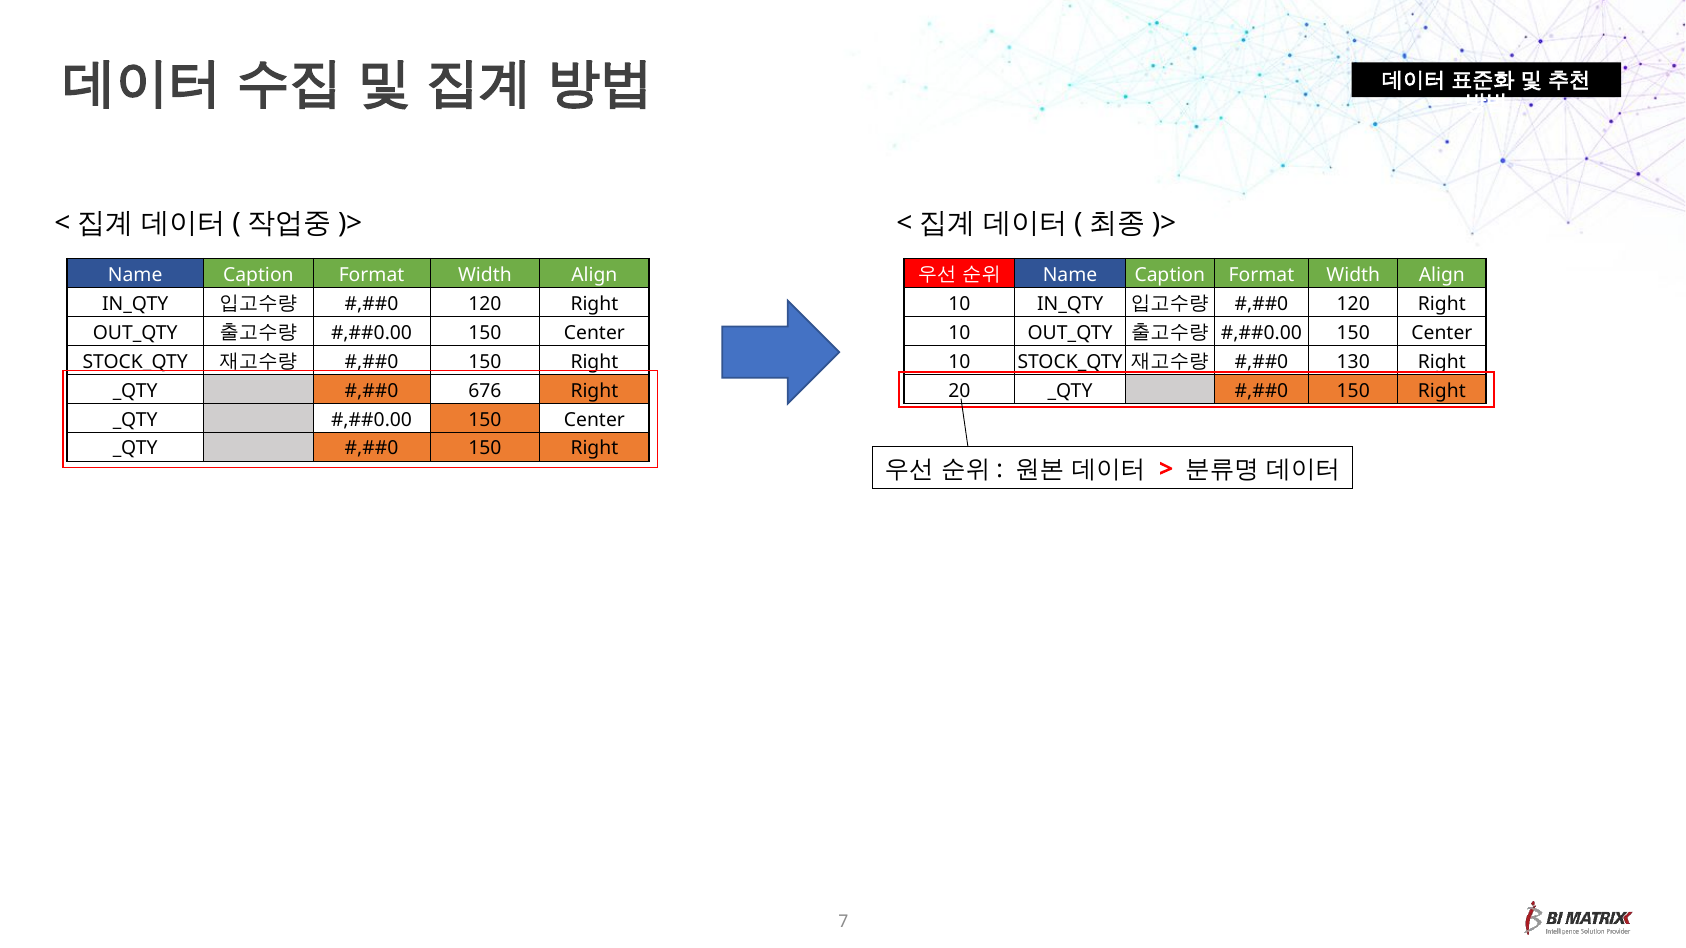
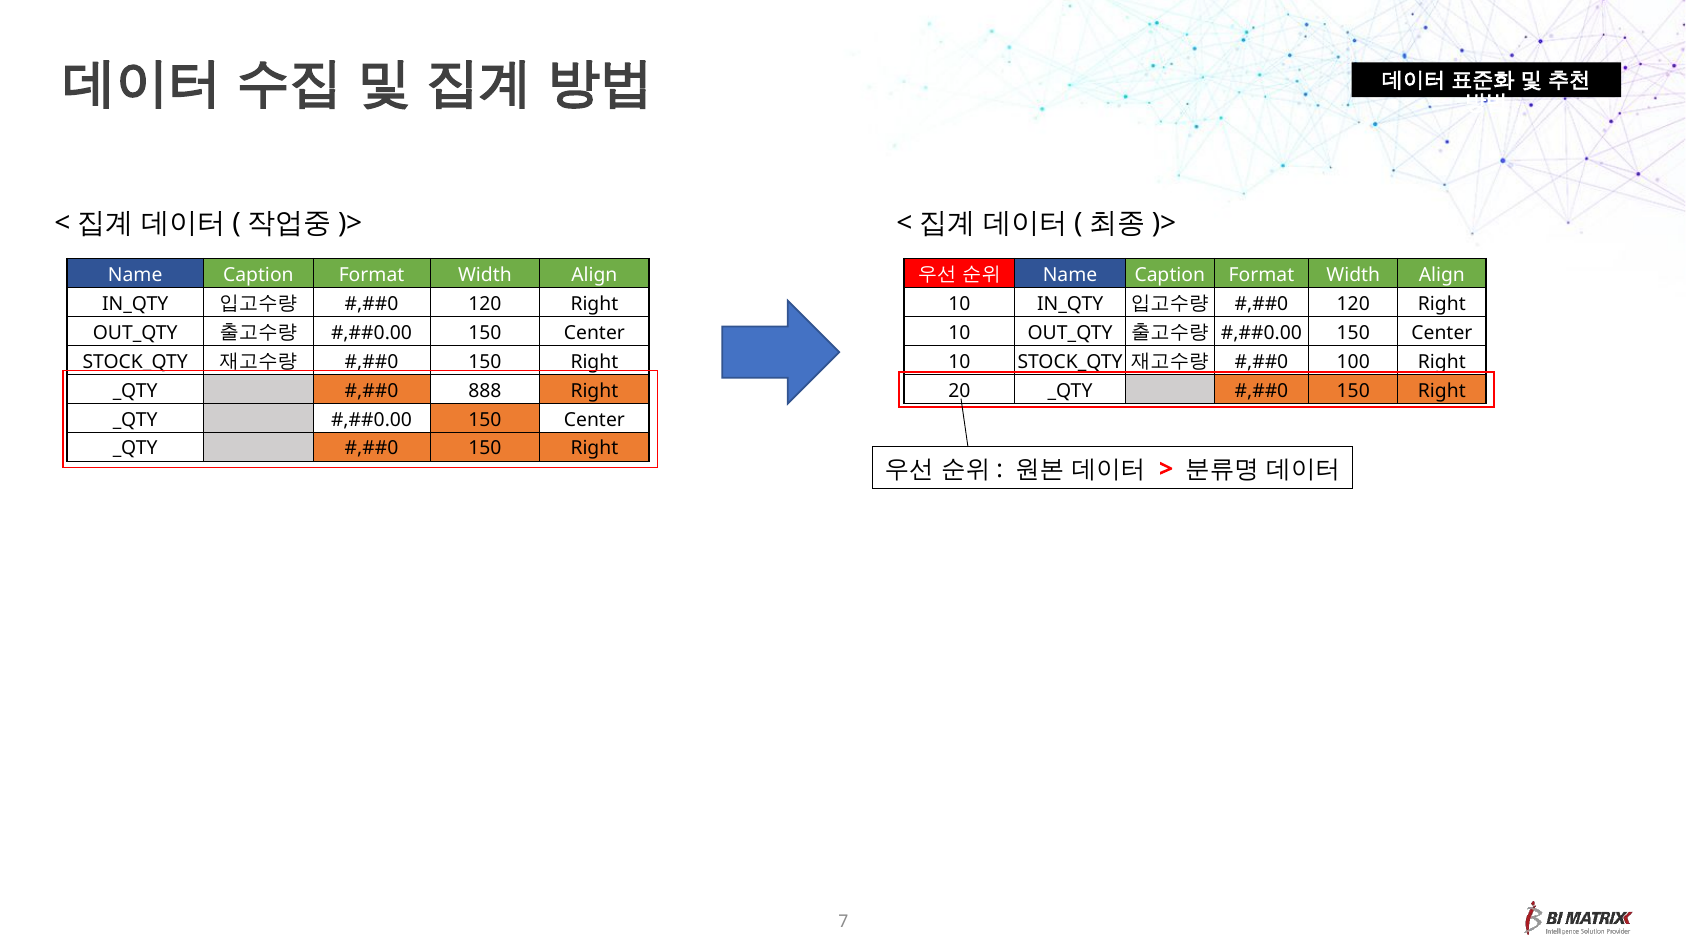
130: 130 -> 100
676: 676 -> 888
